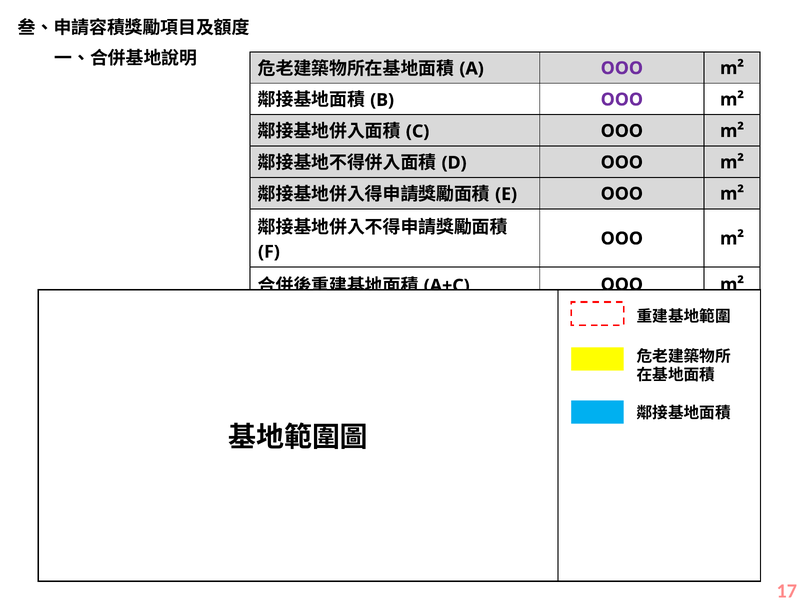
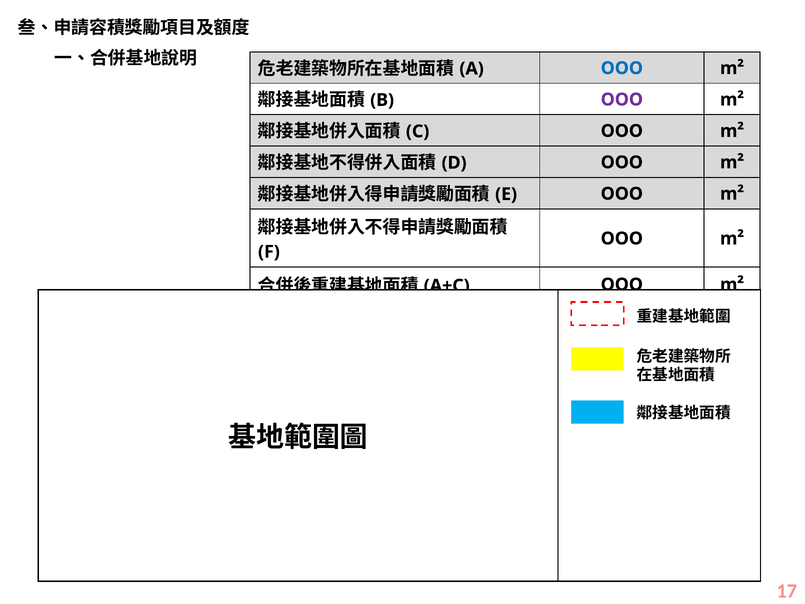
OOO at (622, 68) colour: purple -> blue
